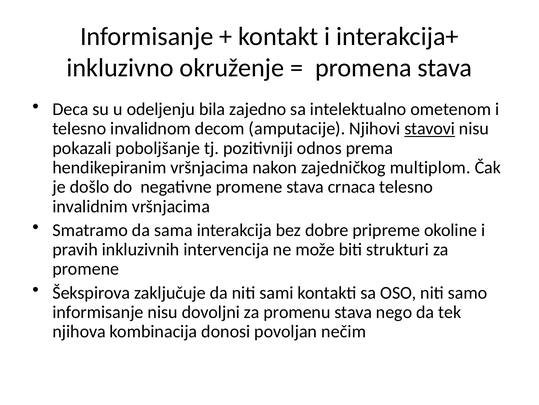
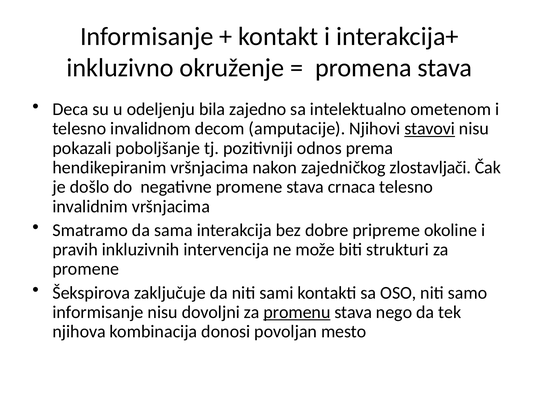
multiplom: multiplom -> zlostavljači
promenu underline: none -> present
nečim: nečim -> mesto
